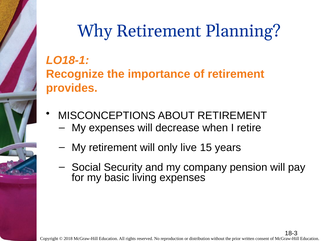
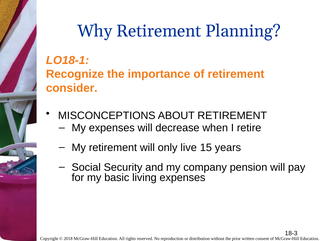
provides: provides -> consider
